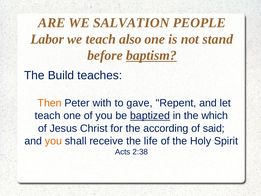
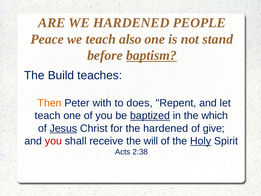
WE SALVATION: SALVATION -> HARDENED
Labor: Labor -> Peace
gave: gave -> does
Jesus underline: none -> present
the according: according -> hardened
said: said -> give
you at (53, 141) colour: orange -> red
life: life -> will
Holy underline: none -> present
